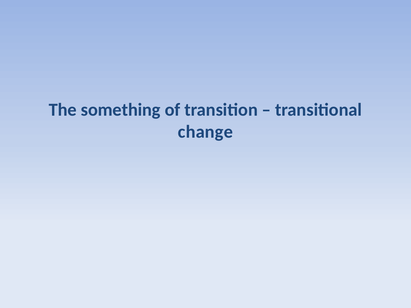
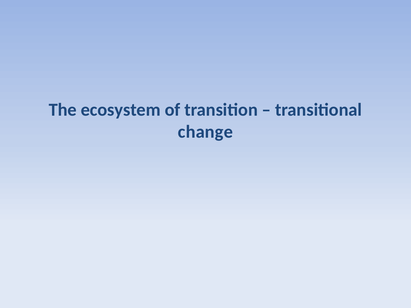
something: something -> ecosystem
